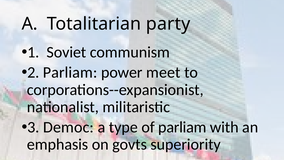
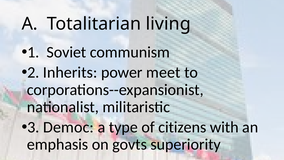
party: party -> living
2 Parliam: Parliam -> Inherits
of parliam: parliam -> citizens
